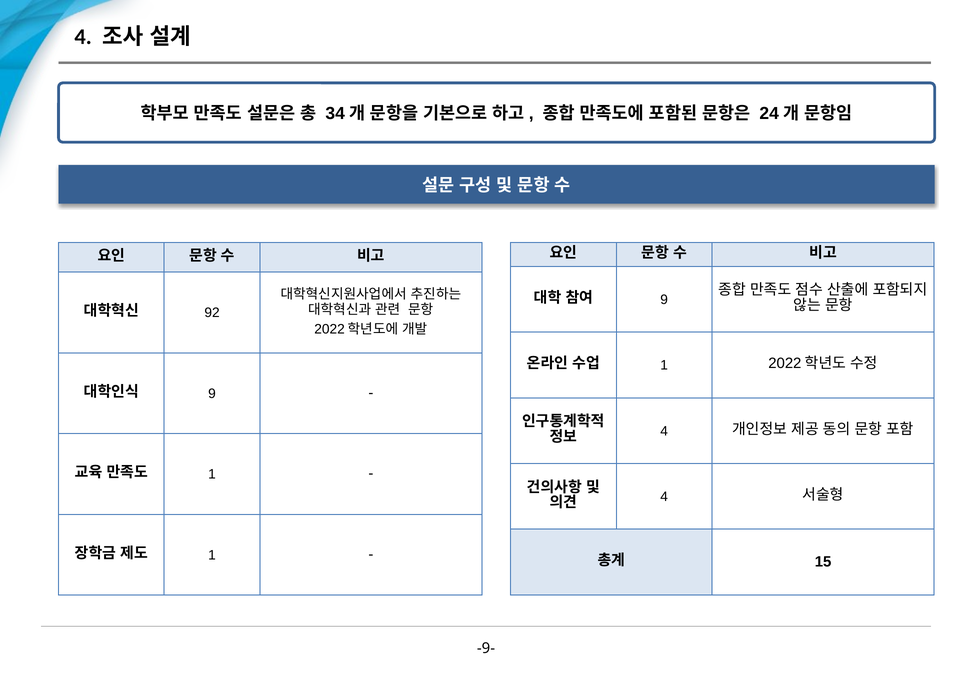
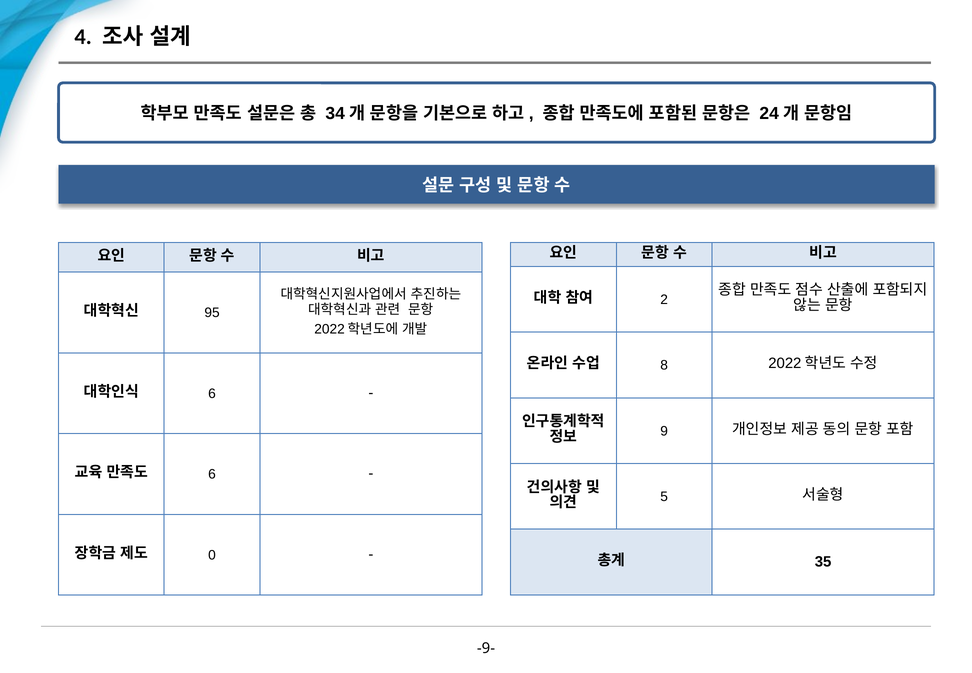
9 at (664, 300): 9 -> 2
92: 92 -> 95
1 at (664, 365): 1 -> 8
9 at (212, 393): 9 -> 6
4 at (664, 431): 4 -> 9
1 at (212, 474): 1 -> 6
4 at (664, 497): 4 -> 5
1 at (212, 555): 1 -> 0
15: 15 -> 35
